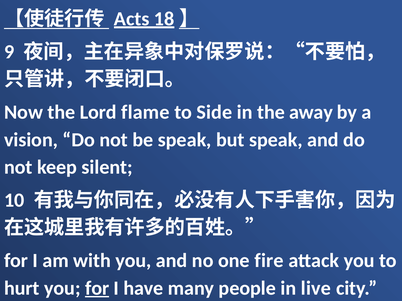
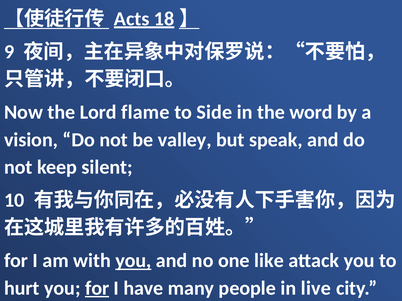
away: away -> word
be speak: speak -> valley
you at (133, 261) underline: none -> present
fire: fire -> like
